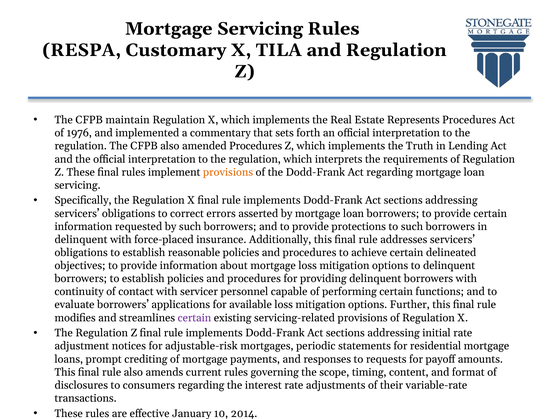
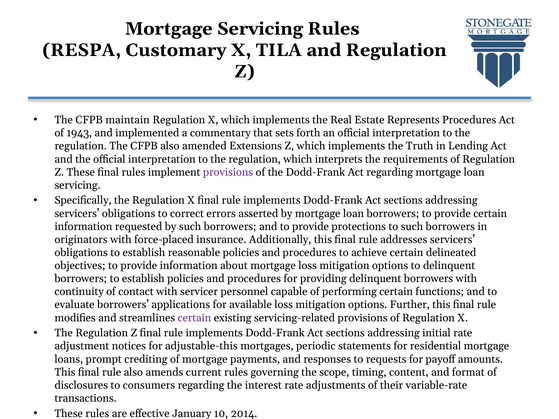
1976: 1976 -> 1943
amended Procedures: Procedures -> Extensions
provisions at (228, 172) colour: orange -> purple
delinquent at (81, 240): delinquent -> originators
adjustable-risk: adjustable-risk -> adjustable-this
